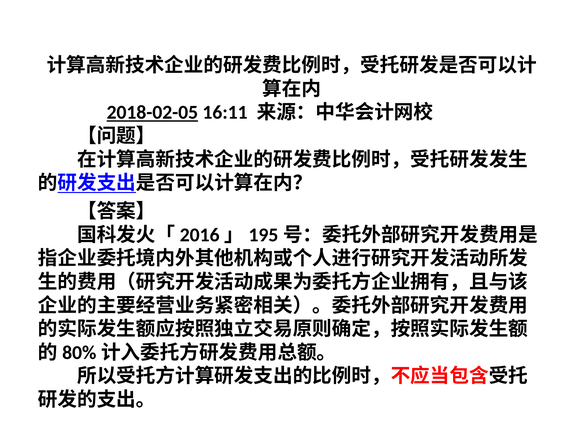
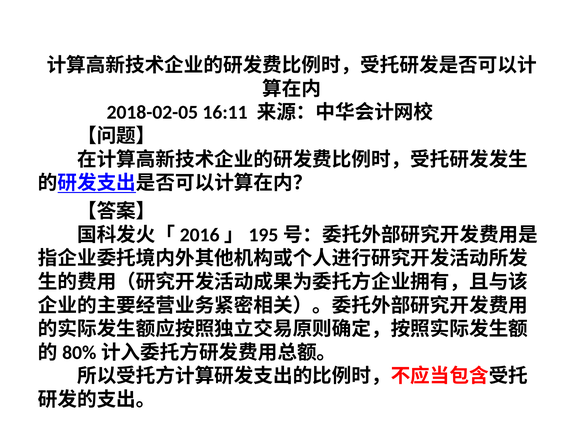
2018-02-05 underline: present -> none
